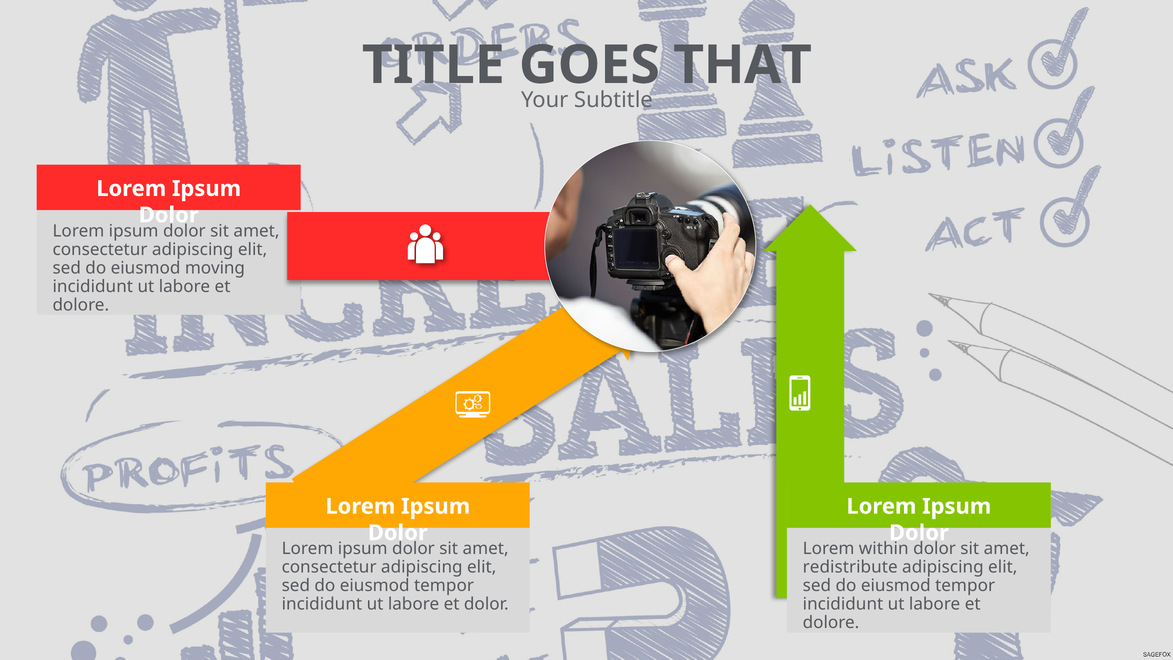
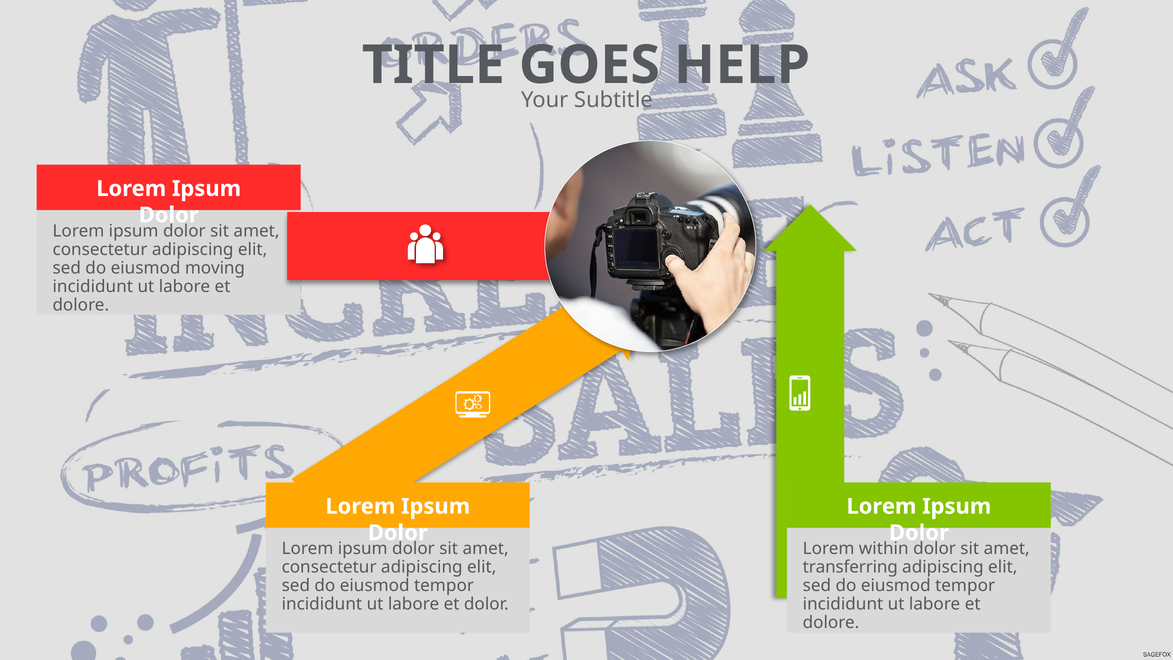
THAT: THAT -> HELP
redistribute: redistribute -> transferring
